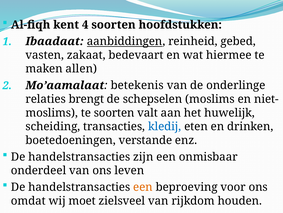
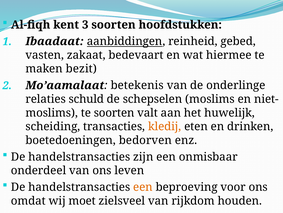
4: 4 -> 3
allen: allen -> bezit
brengt: brengt -> schuld
kledij colour: blue -> orange
verstande: verstande -> bedorven
